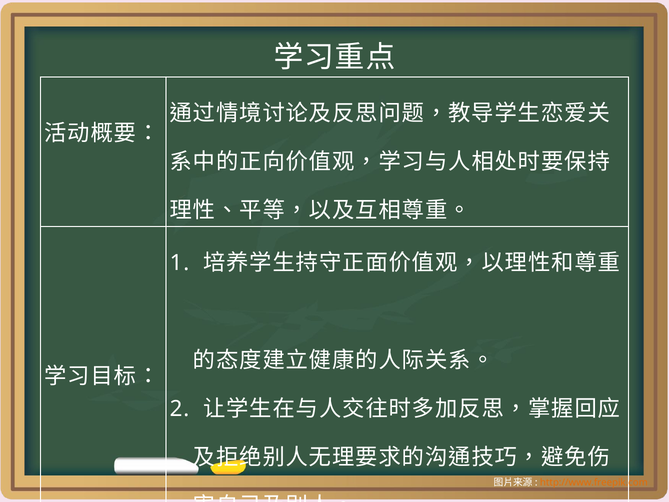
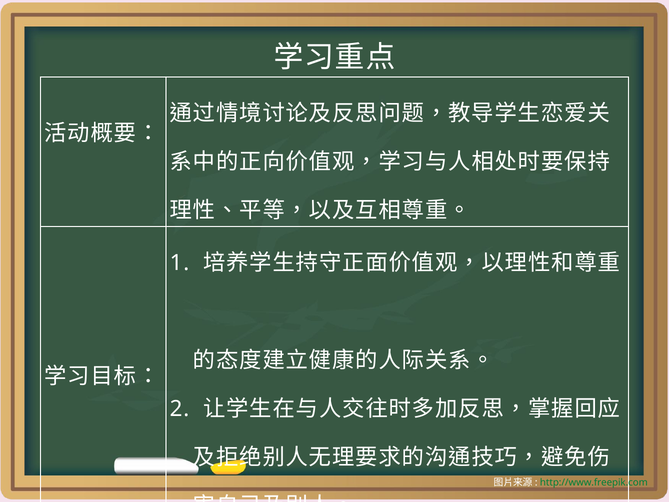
http://www.freepik.com colour: orange -> green
